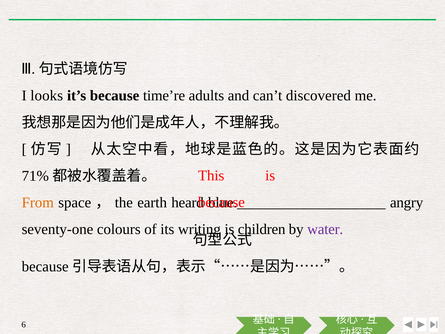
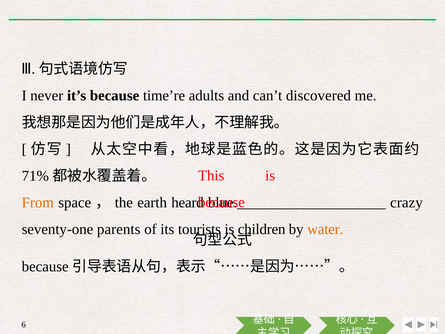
looks: looks -> never
angry: angry -> crazy
colours: colours -> parents
writing: writing -> tourists
water colour: purple -> orange
